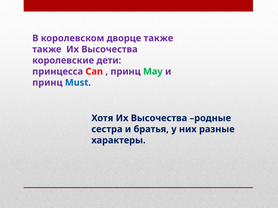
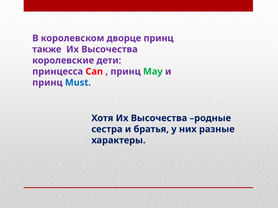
дворце также: также -> принц
